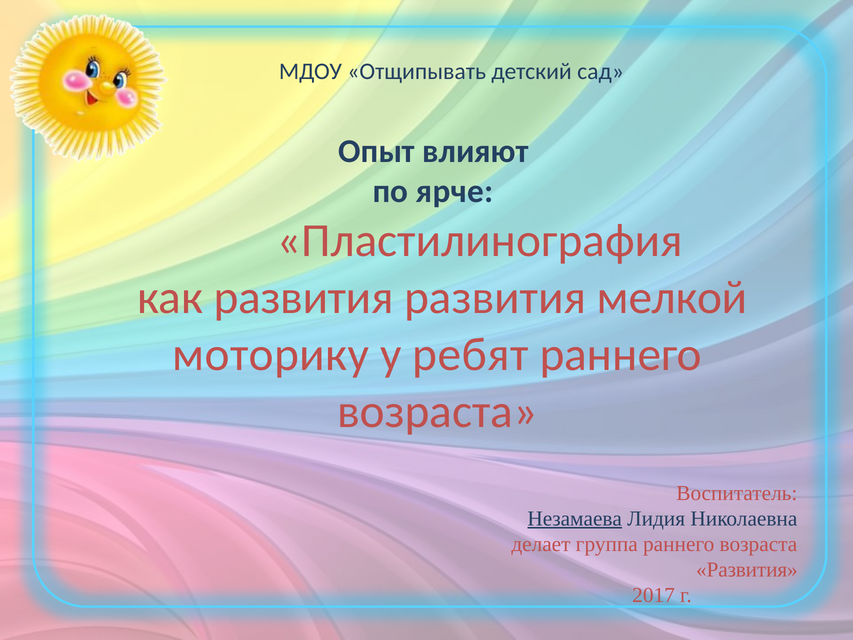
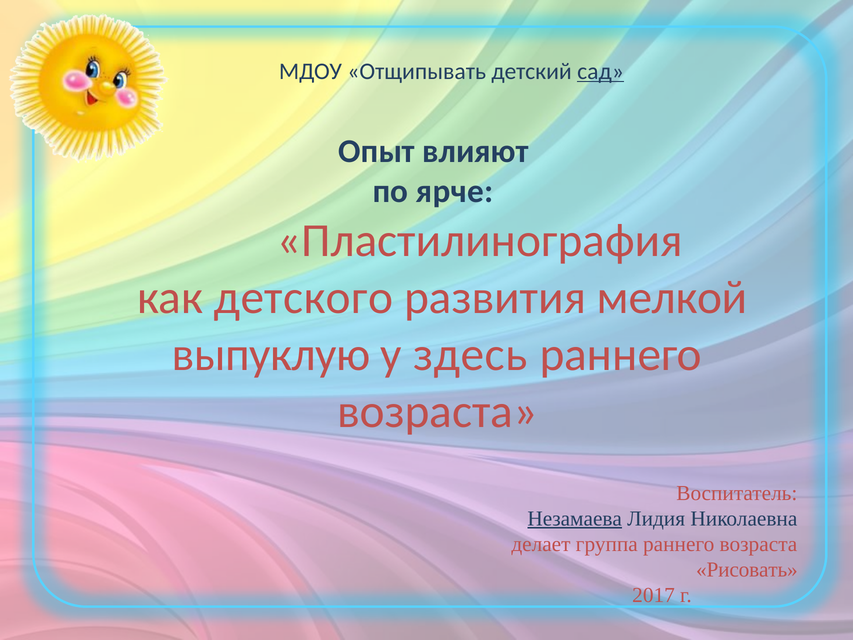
сад underline: none -> present
как развития: развития -> детского
моторику: моторику -> выпуклую
ребят: ребят -> здесь
Развития at (747, 570): Развития -> Рисовать
